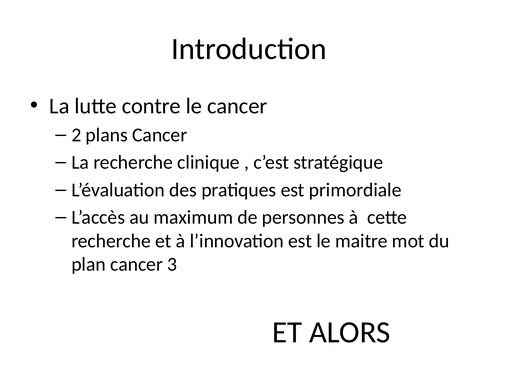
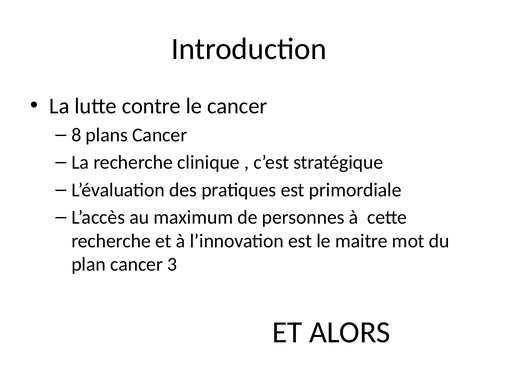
2: 2 -> 8
